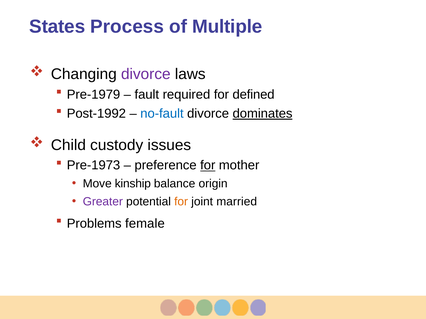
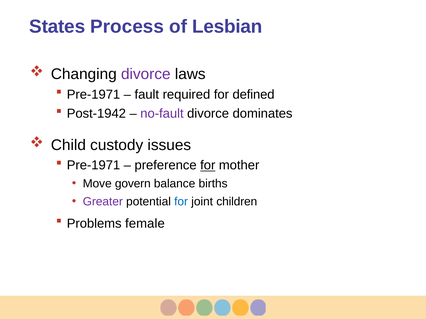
Multiple: Multiple -> Lesbian
Pre-1979 at (93, 95): Pre-1979 -> Pre-1971
Post-1992: Post-1992 -> Post-1942
no-fault colour: blue -> purple
dominates underline: present -> none
Pre-1973 at (93, 166): Pre-1973 -> Pre-1971
kinship: kinship -> govern
origin: origin -> births
for at (181, 202) colour: orange -> blue
married: married -> children
